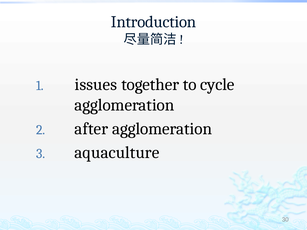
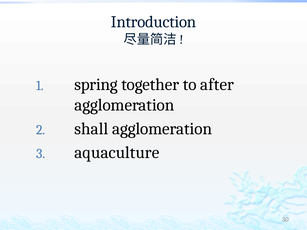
issues: issues -> spring
cycle: cycle -> after
after: after -> shall
